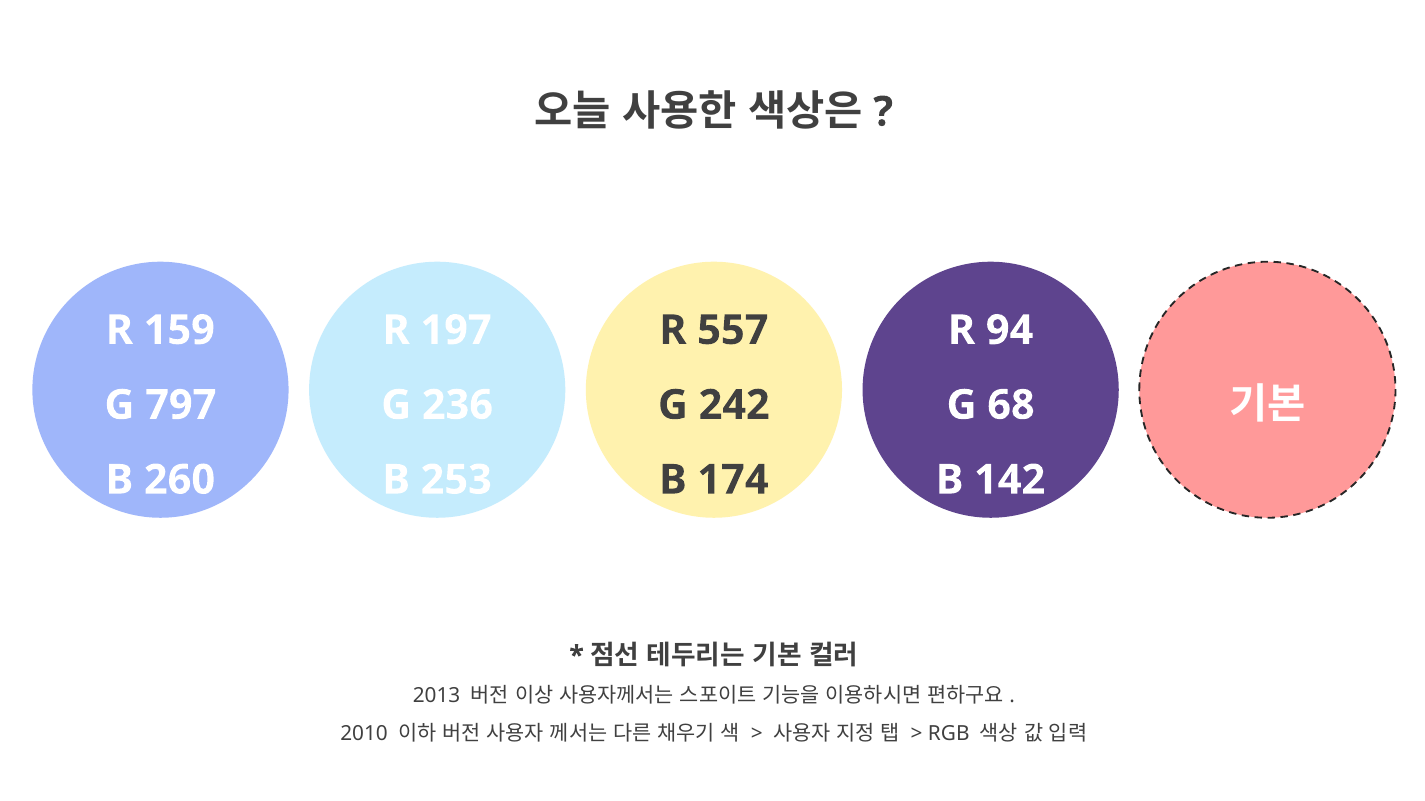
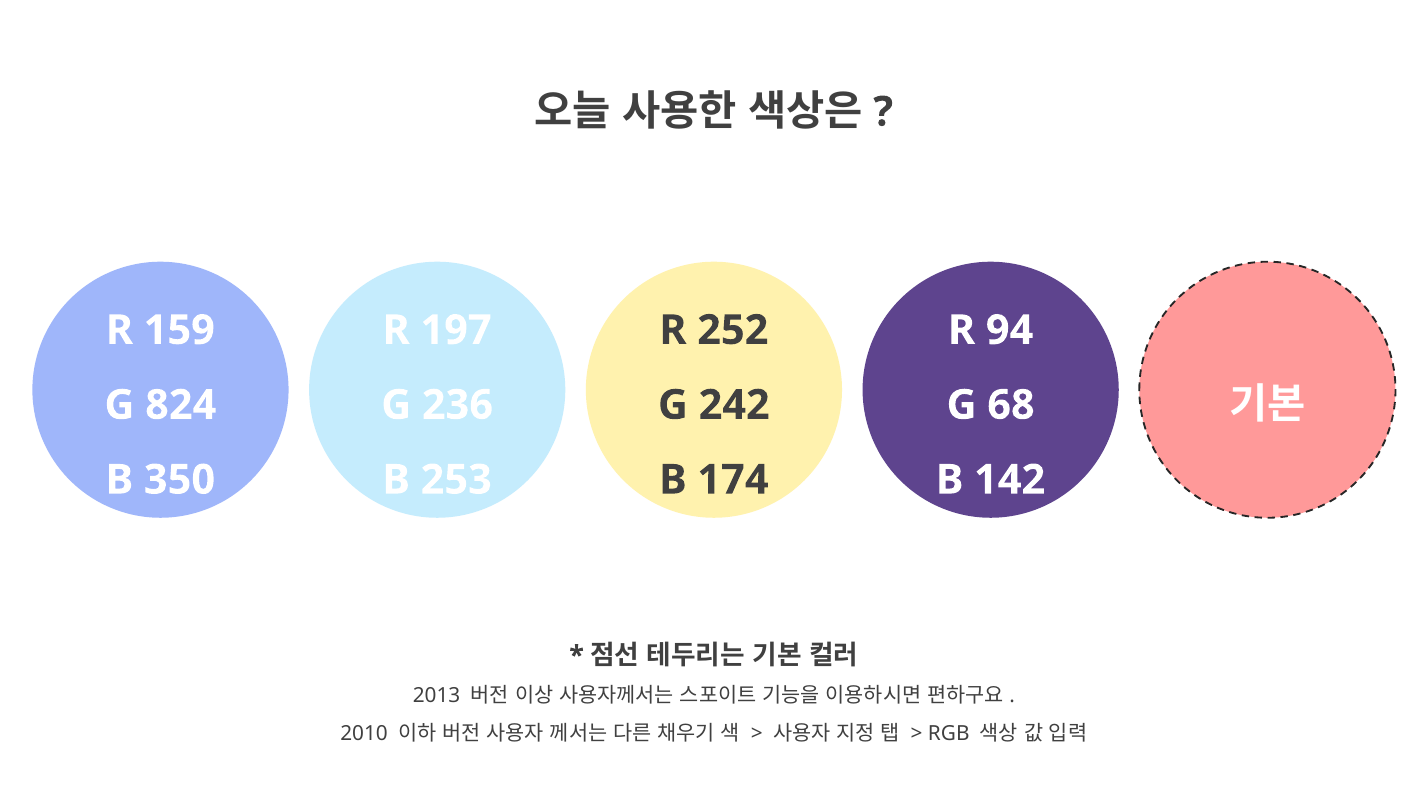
557: 557 -> 252
797: 797 -> 824
260: 260 -> 350
